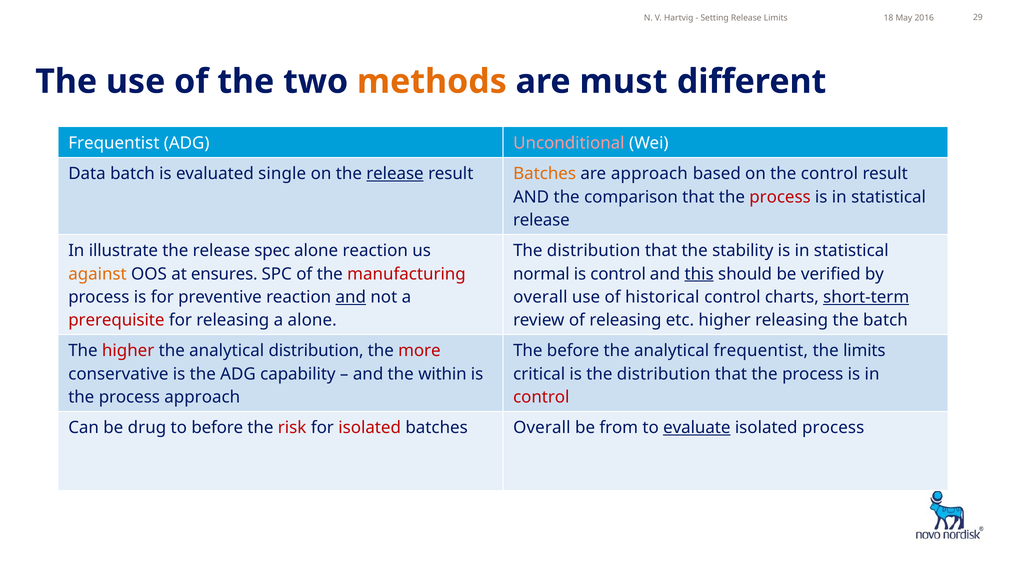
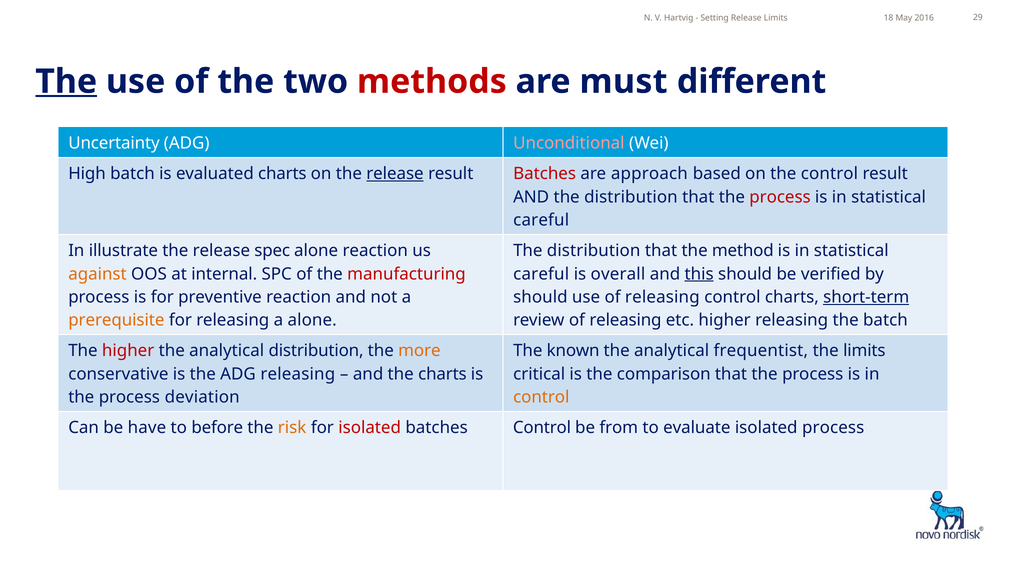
The at (66, 82) underline: none -> present
methods colour: orange -> red
Frequentist at (114, 143): Frequentist -> Uncertainty
Data: Data -> High
evaluated single: single -> charts
Batches at (545, 174) colour: orange -> red
AND the comparison: comparison -> distribution
release at (541, 220): release -> careful
stability: stability -> method
ensures: ensures -> internal
normal at (541, 274): normal -> careful
is control: control -> overall
and at (351, 297) underline: present -> none
overall at (540, 297): overall -> should
use of historical: historical -> releasing
prerequisite colour: red -> orange
more colour: red -> orange
The before: before -> known
ADG capability: capability -> releasing
the within: within -> charts
is the distribution: distribution -> comparison
process approach: approach -> deviation
control at (541, 397) colour: red -> orange
drug: drug -> have
risk colour: red -> orange
batches Overall: Overall -> Control
evaluate underline: present -> none
